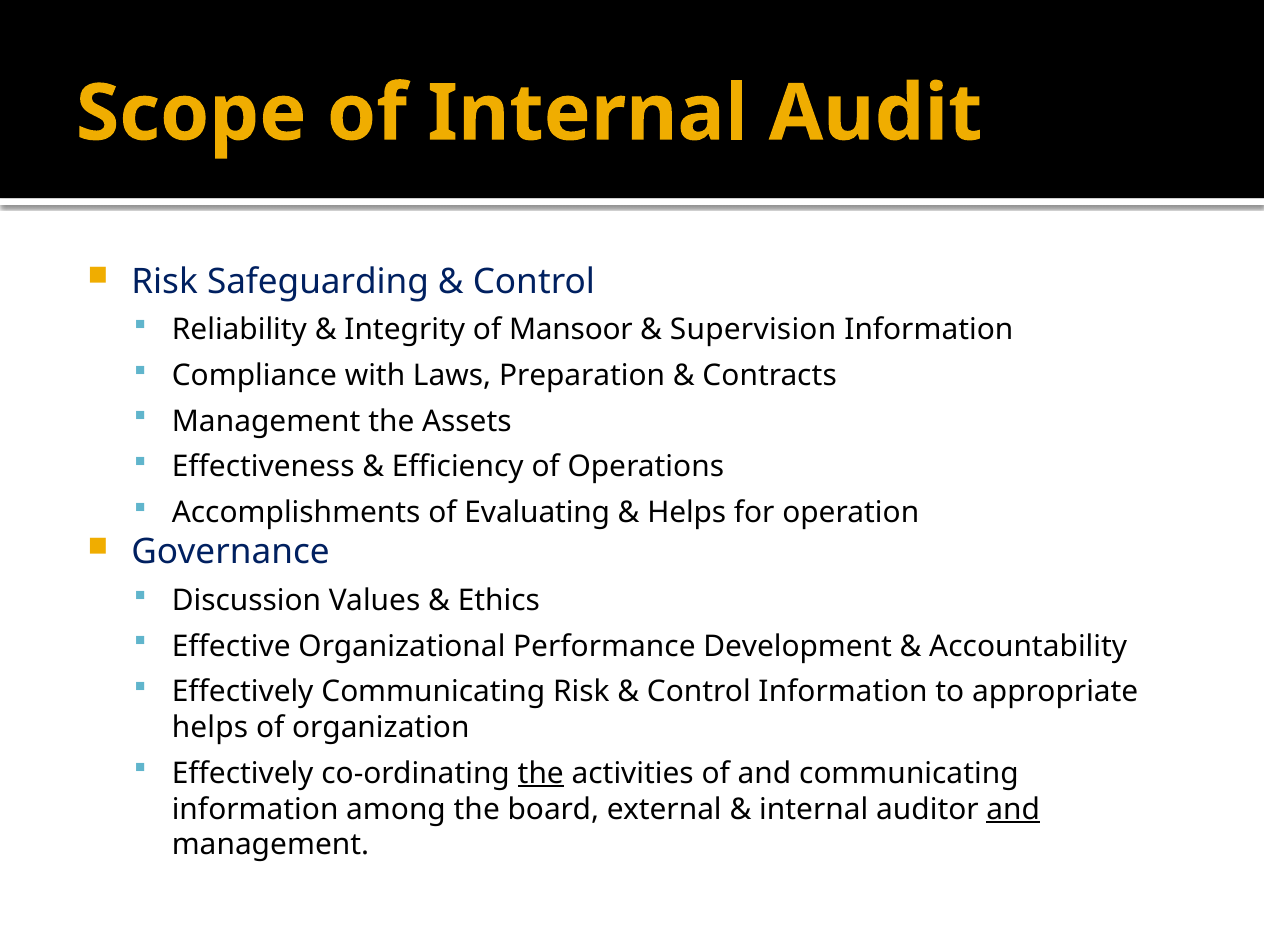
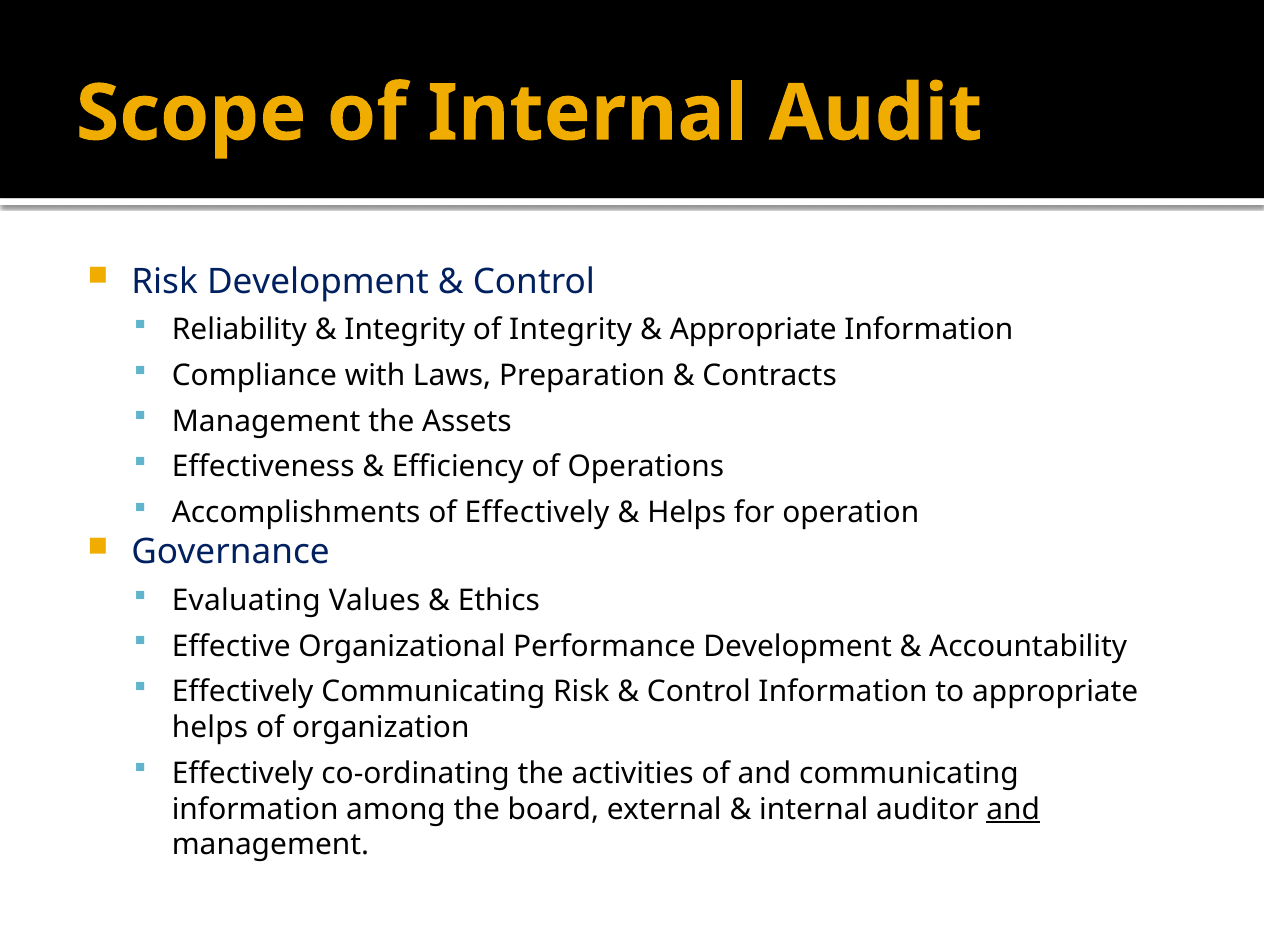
Risk Safeguarding: Safeguarding -> Development
of Mansoor: Mansoor -> Integrity
Supervision at (753, 330): Supervision -> Appropriate
of Evaluating: Evaluating -> Effectively
Discussion: Discussion -> Evaluating
the at (541, 773) underline: present -> none
